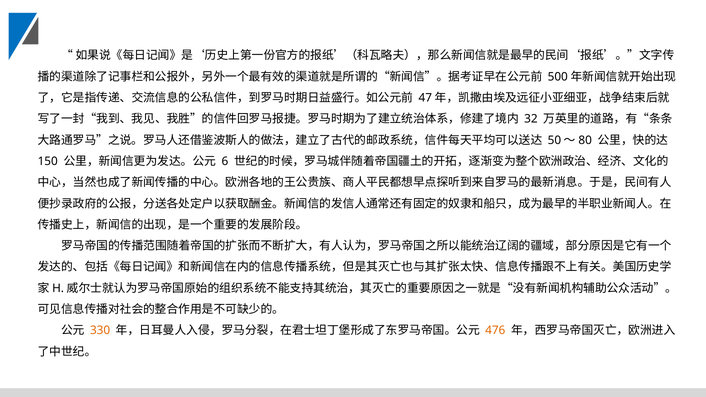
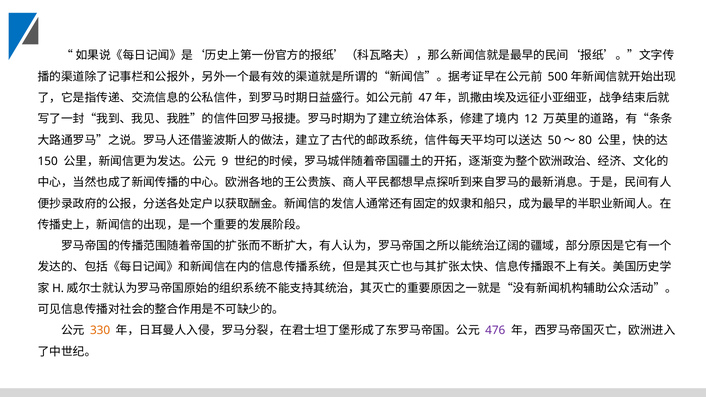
32: 32 -> 12
6: 6 -> 9
476 colour: orange -> purple
